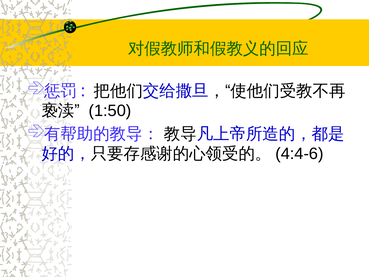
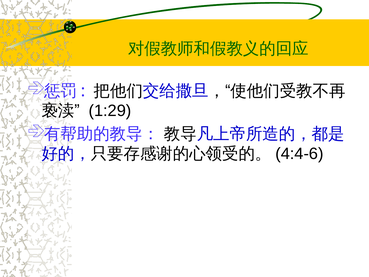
1:50: 1:50 -> 1:29
